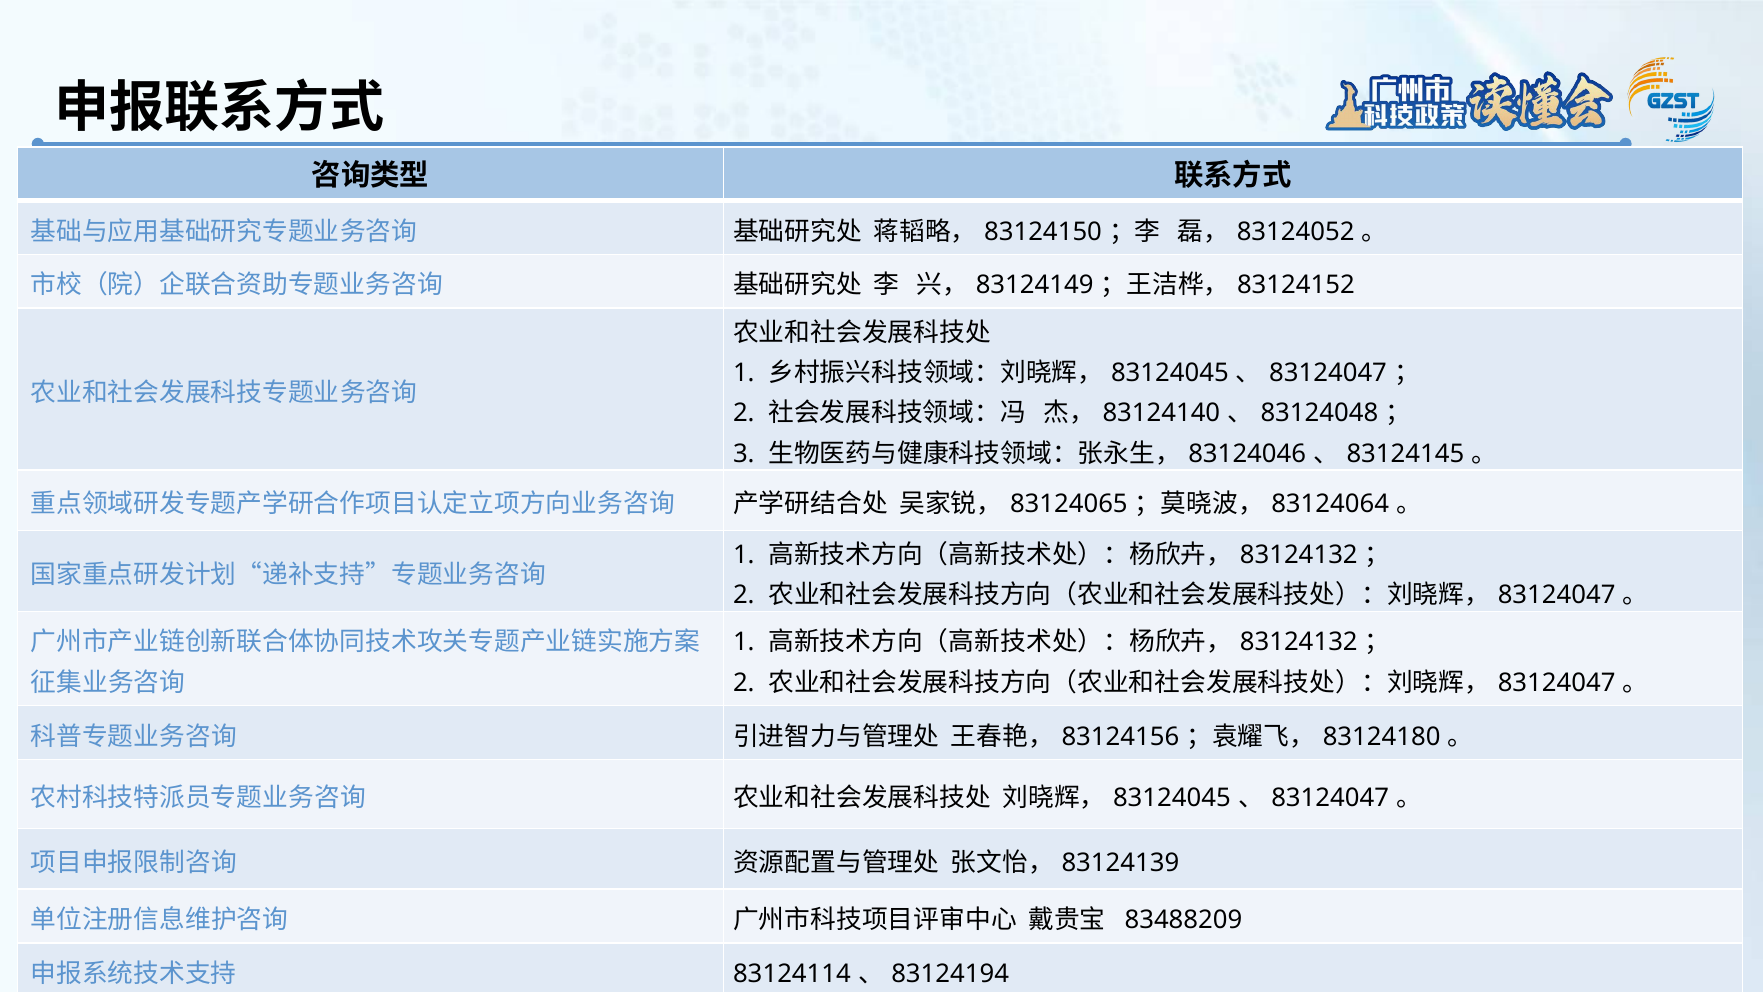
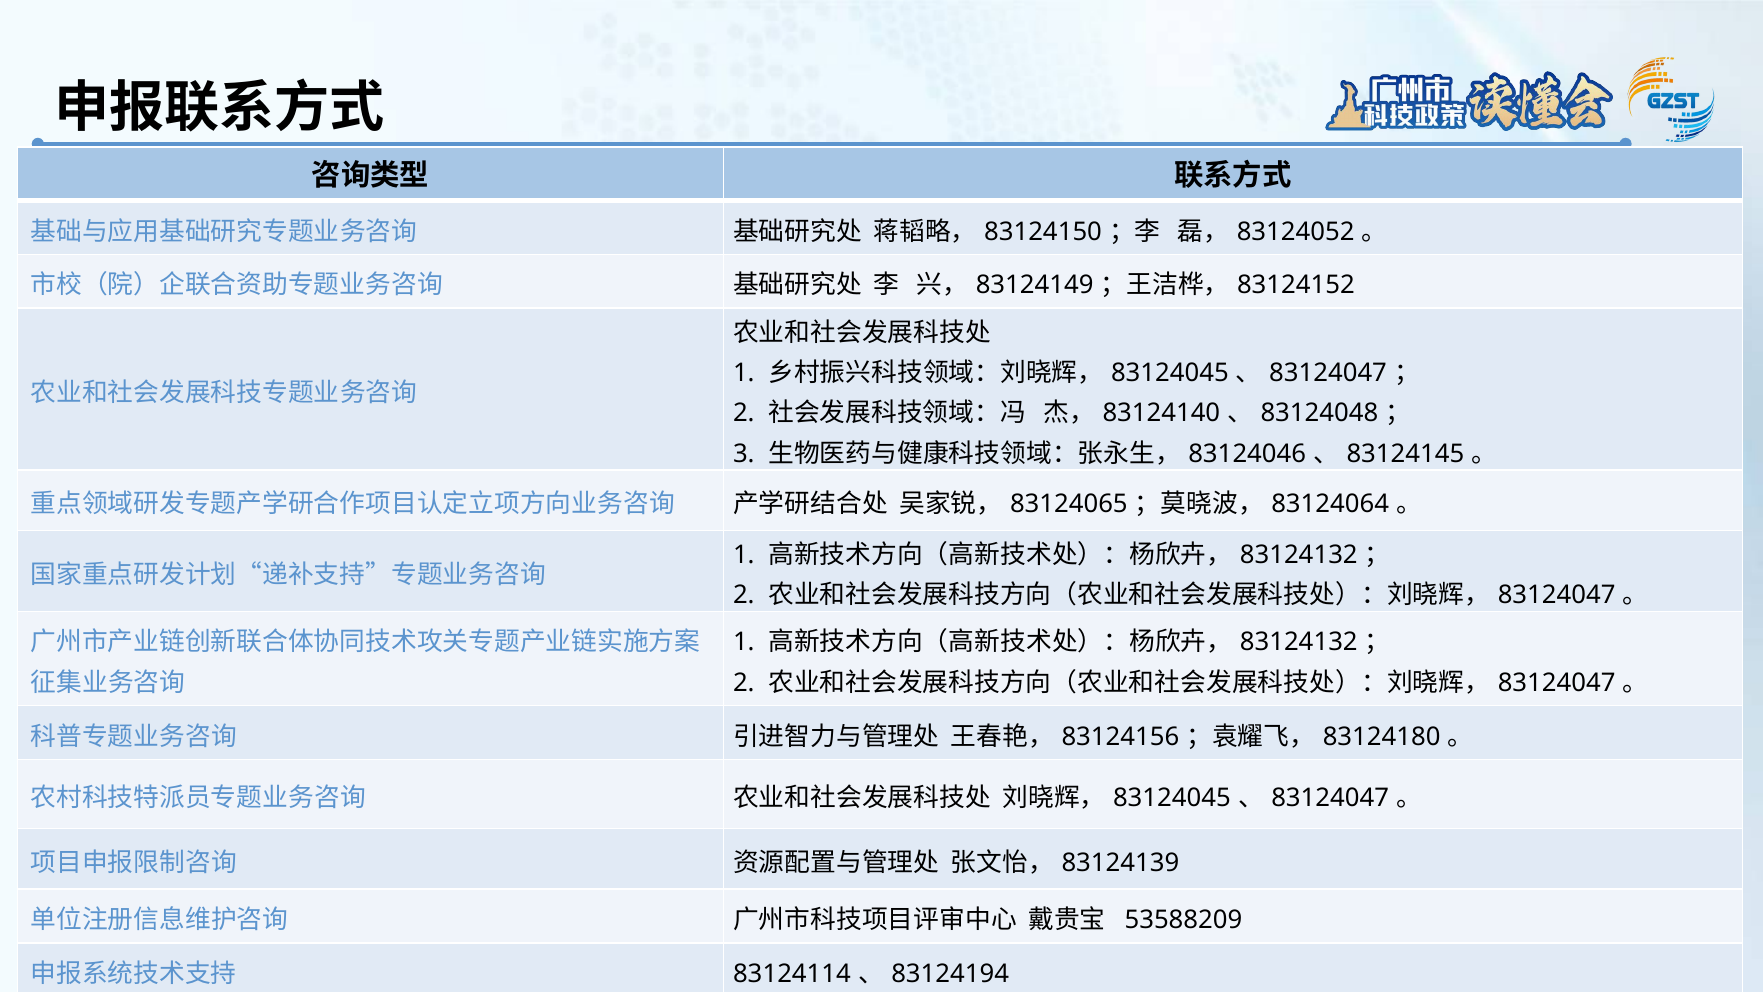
83488209: 83488209 -> 53588209
